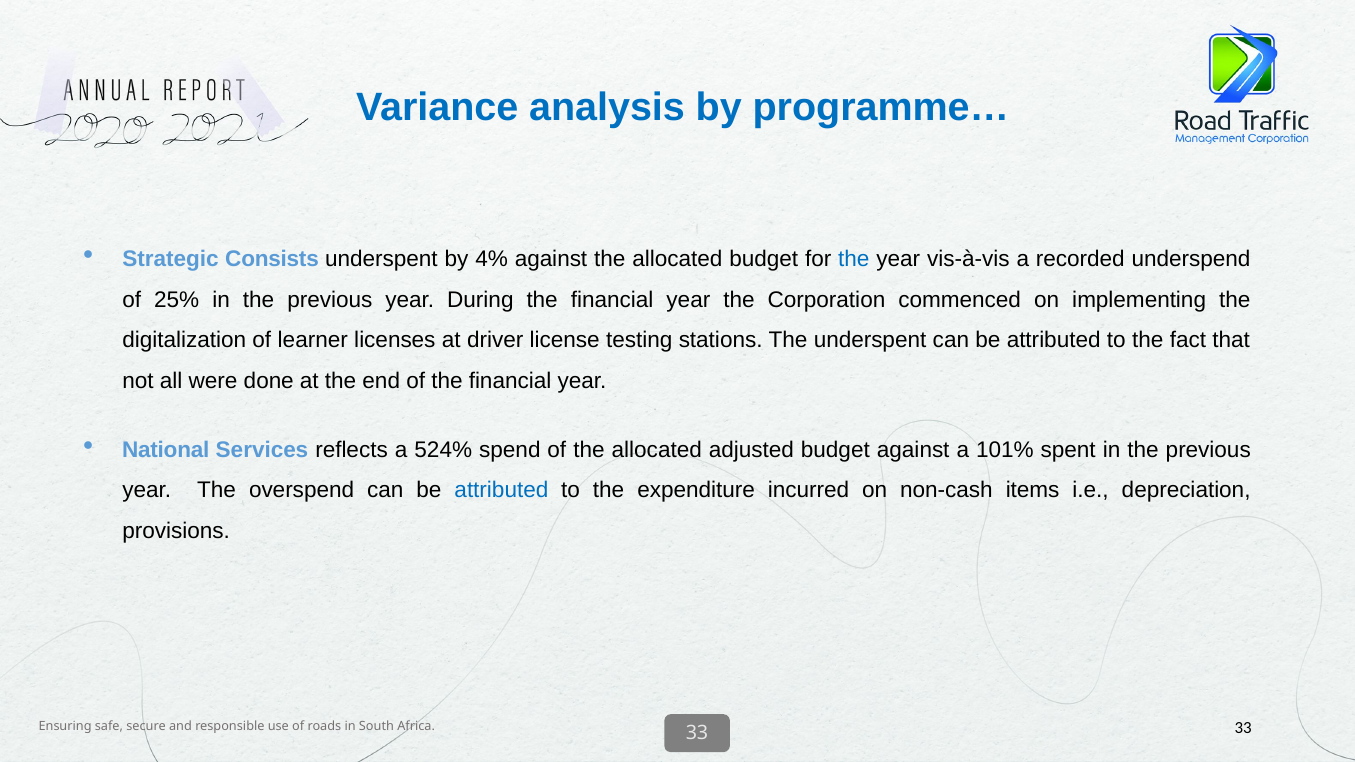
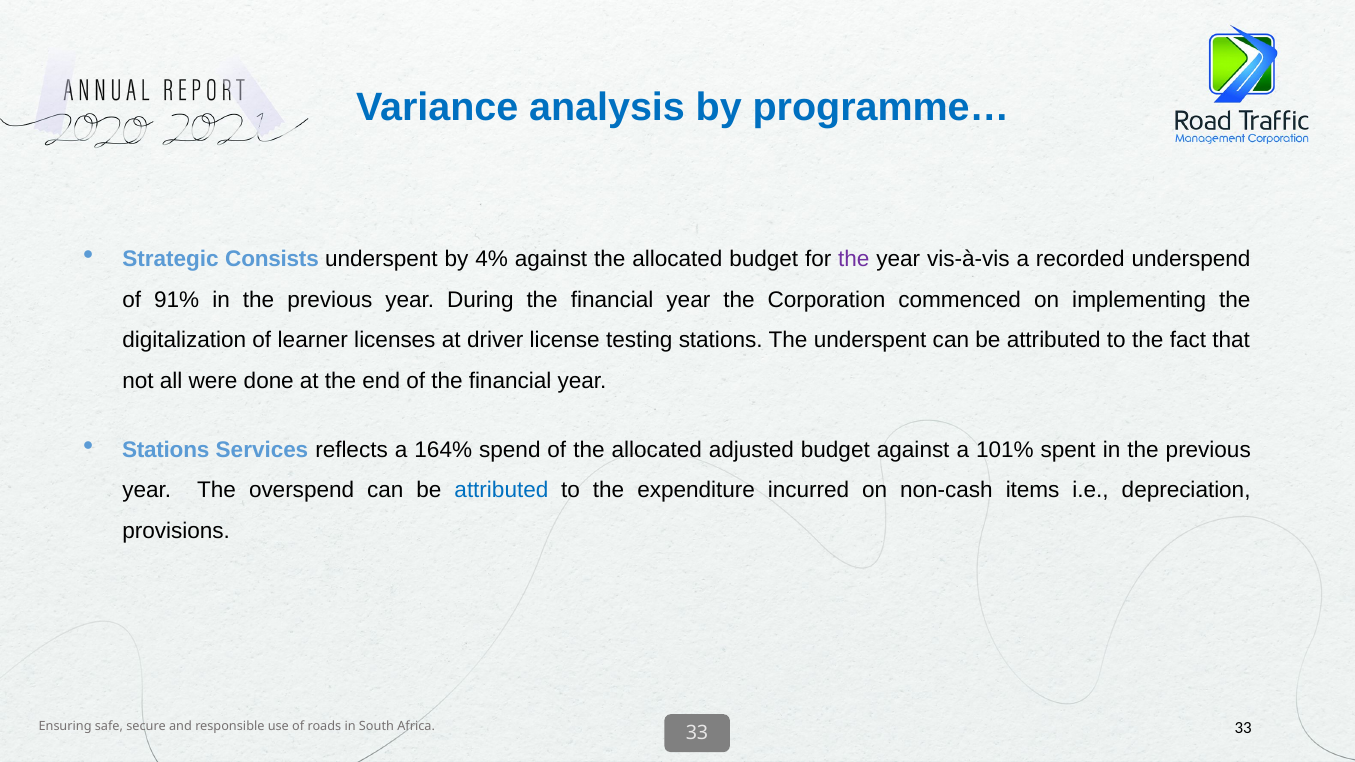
the at (854, 259) colour: blue -> purple
25%: 25% -> 91%
National at (166, 450): National -> Stations
524%: 524% -> 164%
